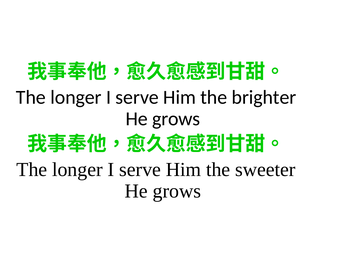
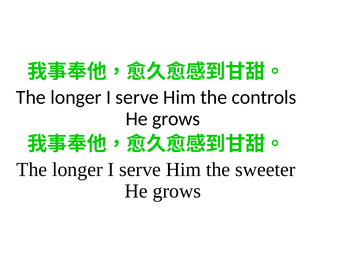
brighter: brighter -> controls
